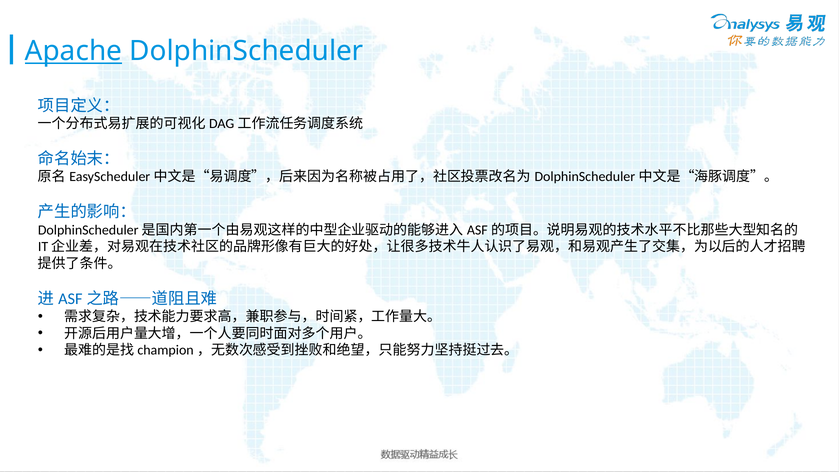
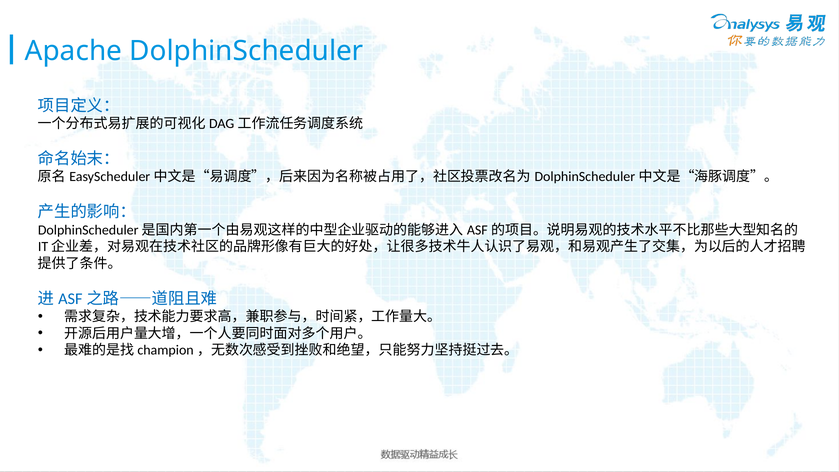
Apache underline: present -> none
